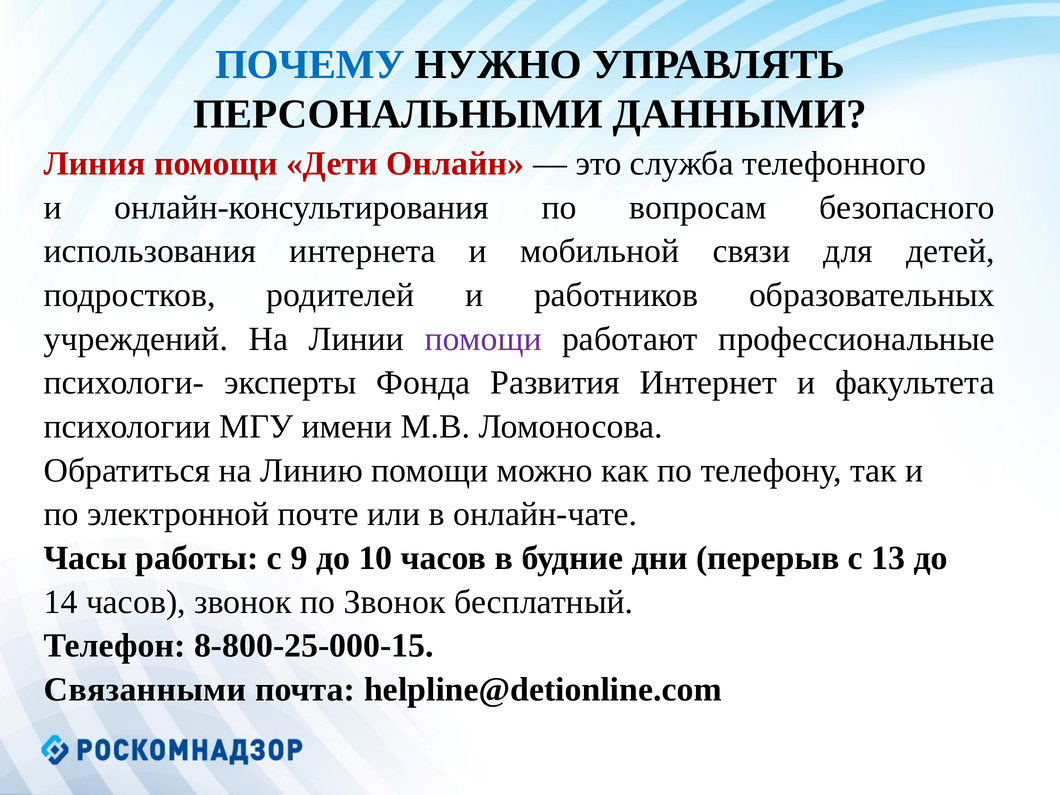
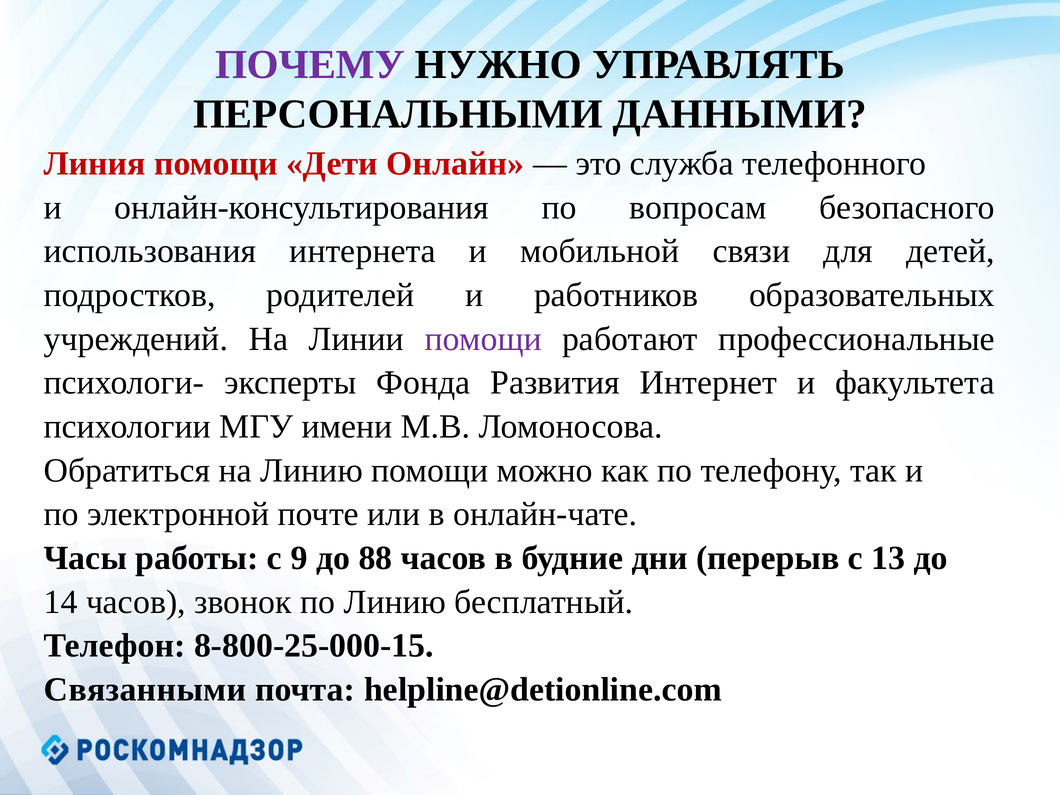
ПОЧЕМУ colour: blue -> purple
10: 10 -> 88
по Звонок: Звонок -> Линию
